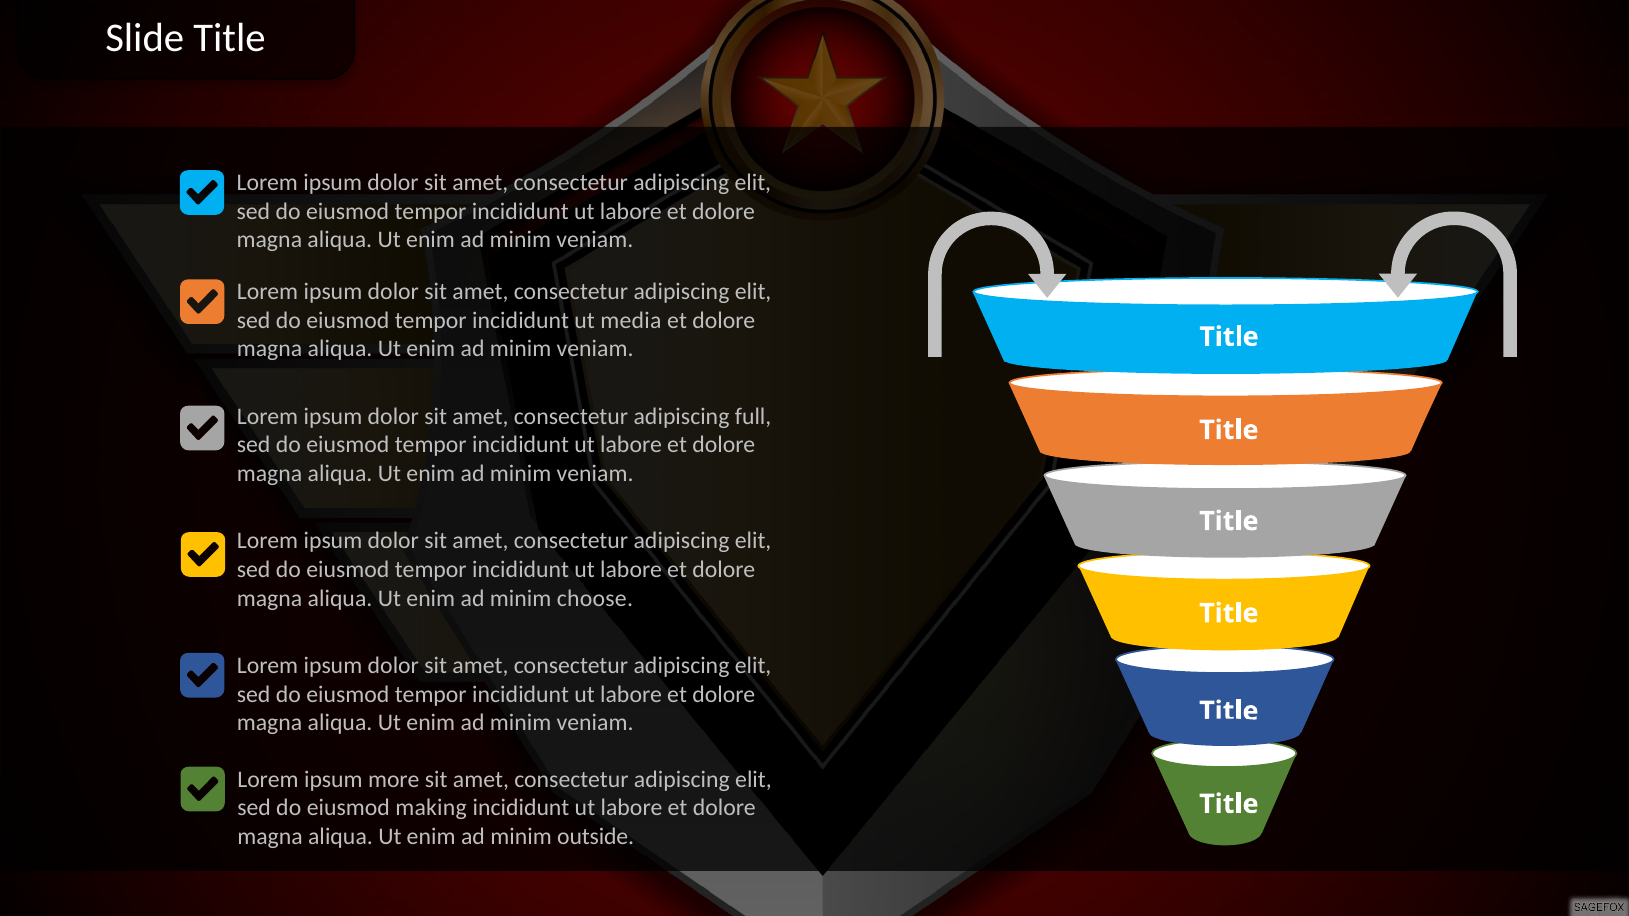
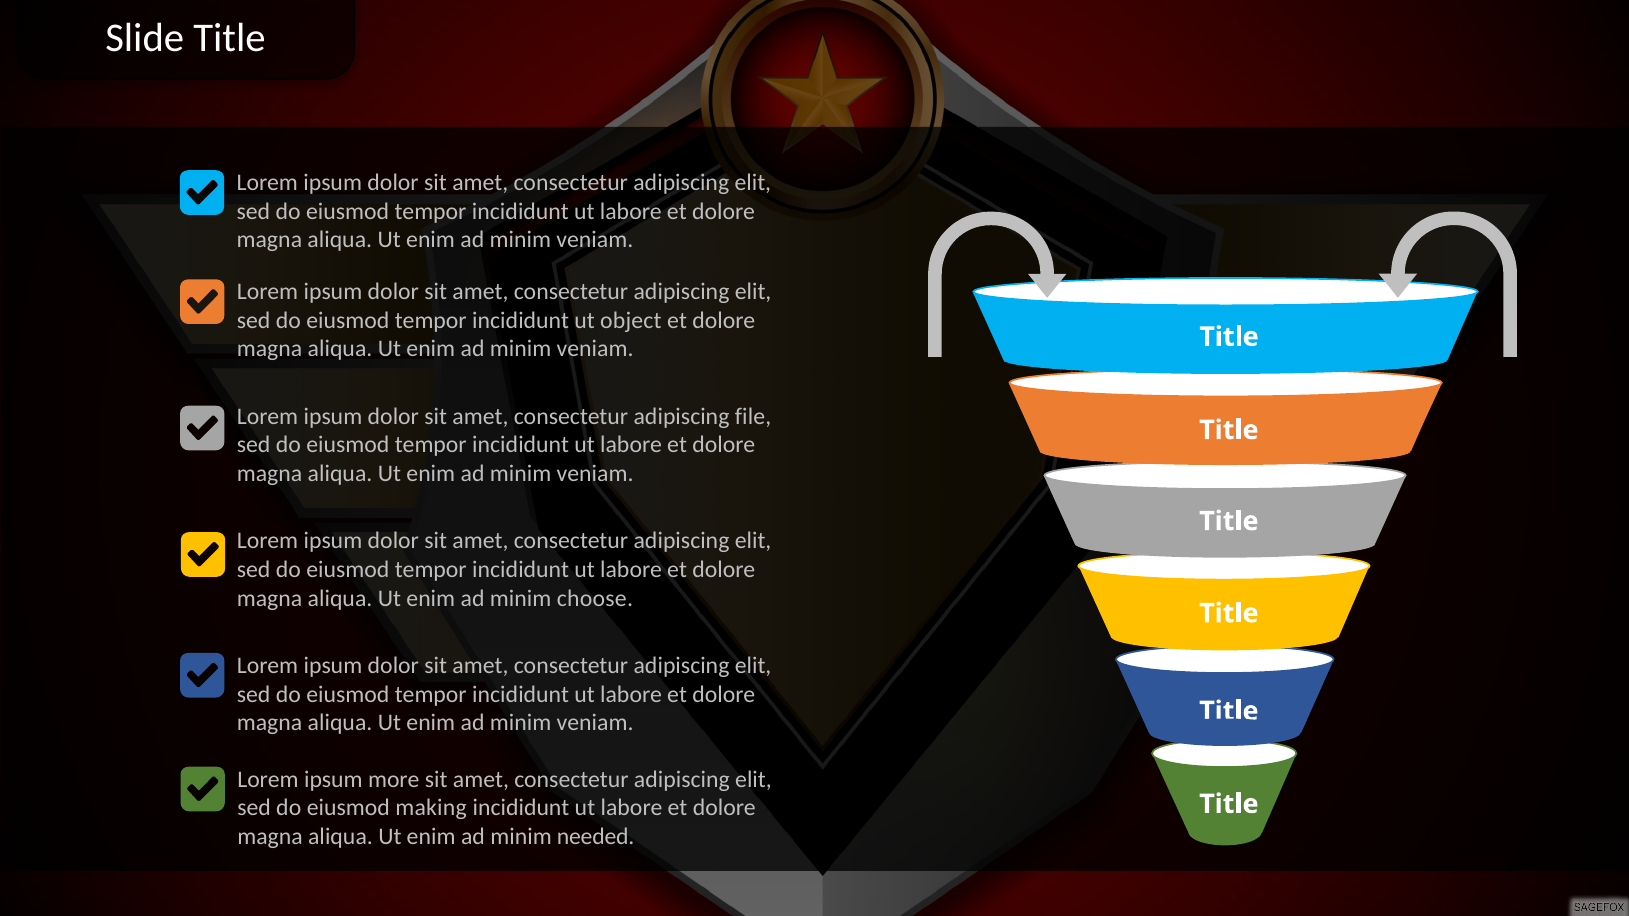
media: media -> object
full: full -> file
outside: outside -> needed
